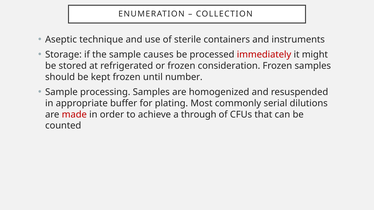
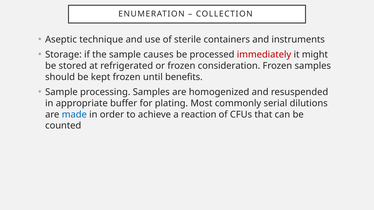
number: number -> benefits
made colour: red -> blue
through: through -> reaction
